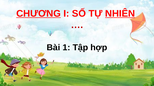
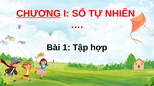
NHIÊN underline: present -> none
